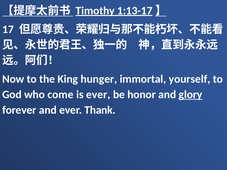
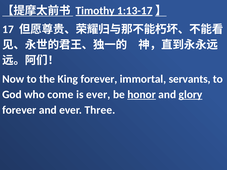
King hunger: hunger -> forever
yourself: yourself -> servants
honor underline: none -> present
Thank: Thank -> Three
